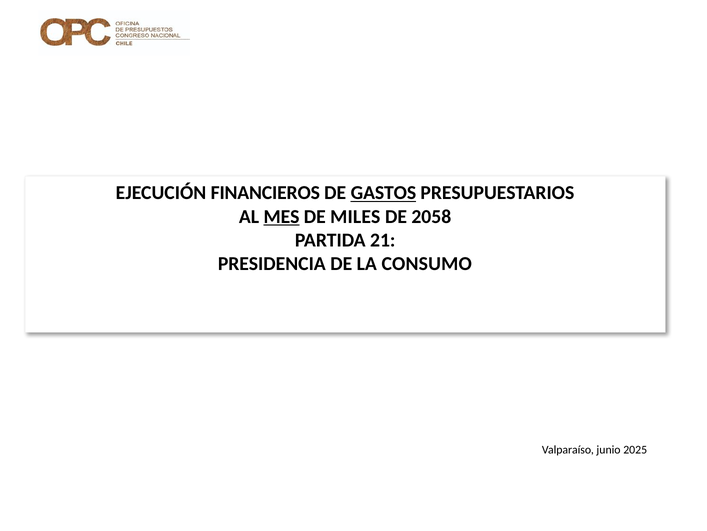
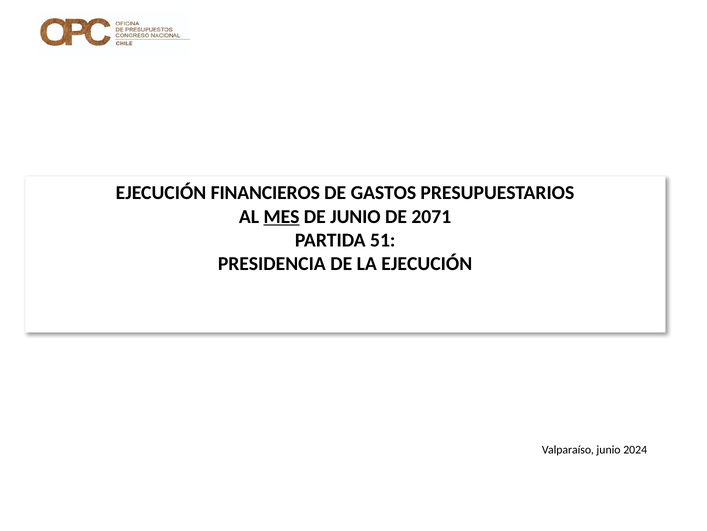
GASTOS underline: present -> none
DE MILES: MILES -> JUNIO
2058: 2058 -> 2071
21: 21 -> 51
LA CONSUMO: CONSUMO -> EJECUCIÓN
2025: 2025 -> 2024
